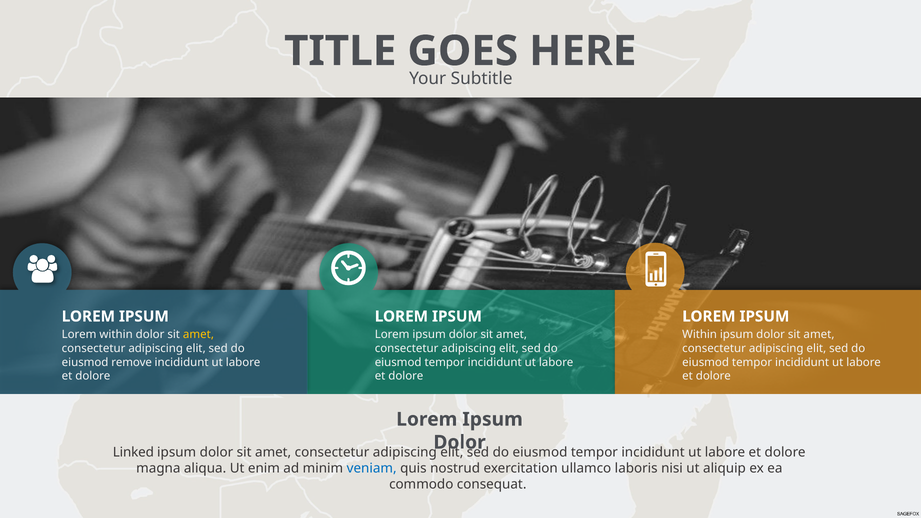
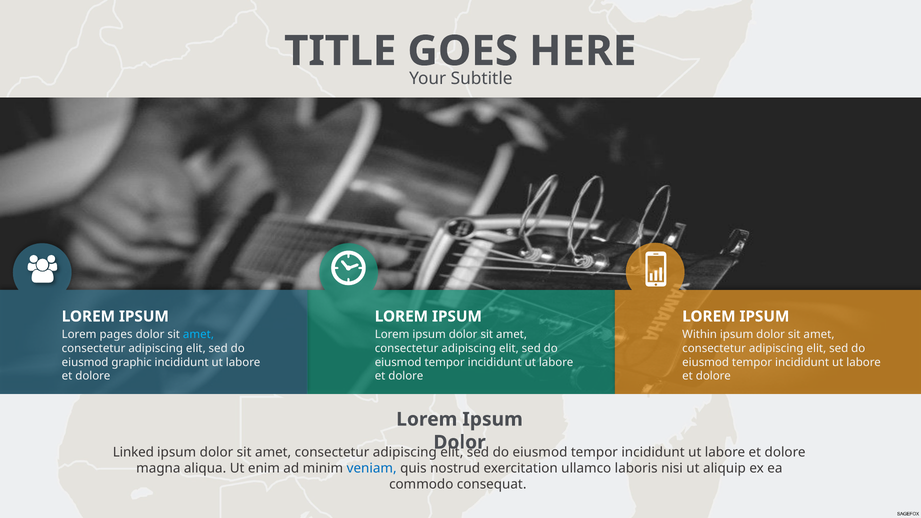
Lorem within: within -> pages
amet at (198, 335) colour: yellow -> light blue
remove: remove -> graphic
